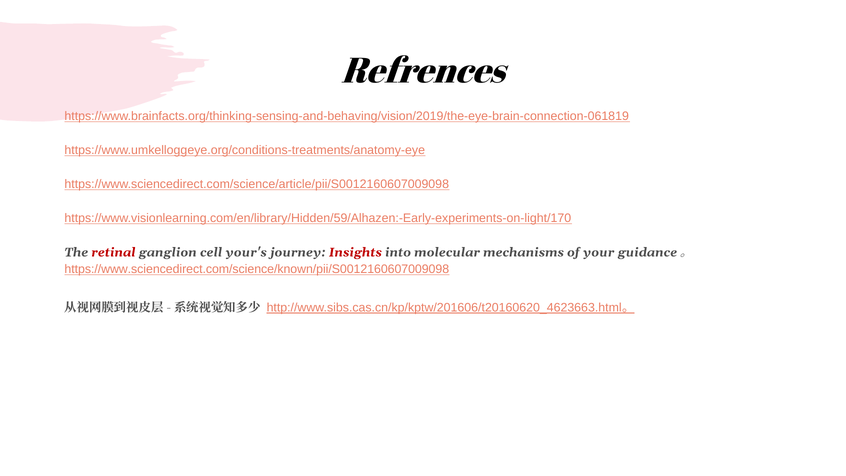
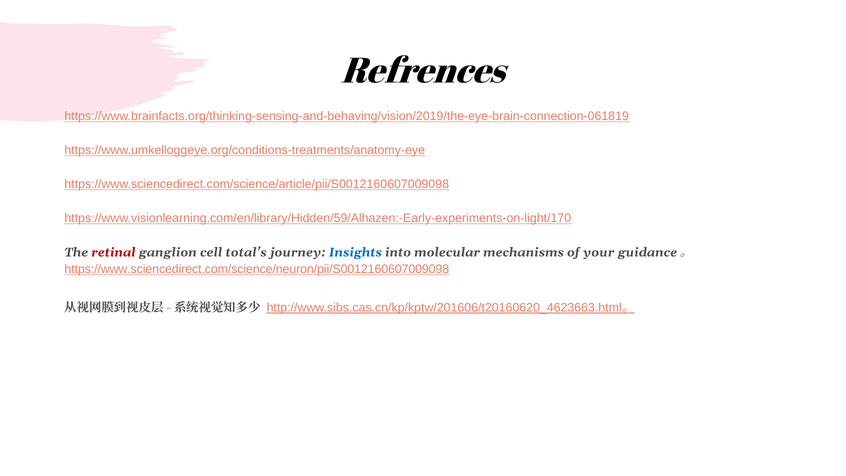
your's: your's -> total's
Insights colour: red -> blue
https://www.sciencedirect.com/science/known/pii/S0012160607009098: https://www.sciencedirect.com/science/known/pii/S0012160607009098 -> https://www.sciencedirect.com/science/neuron/pii/S0012160607009098
